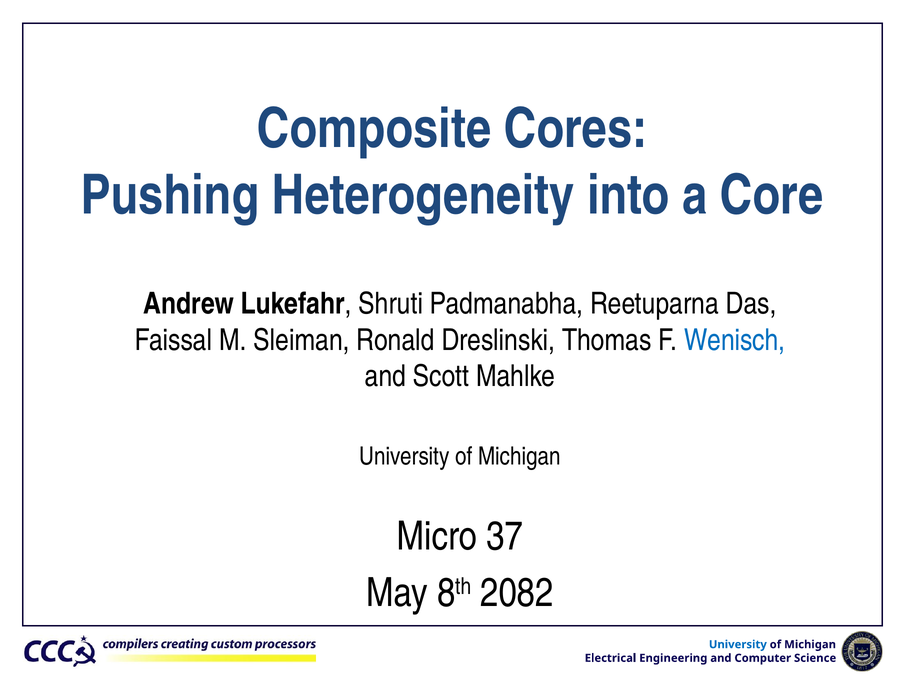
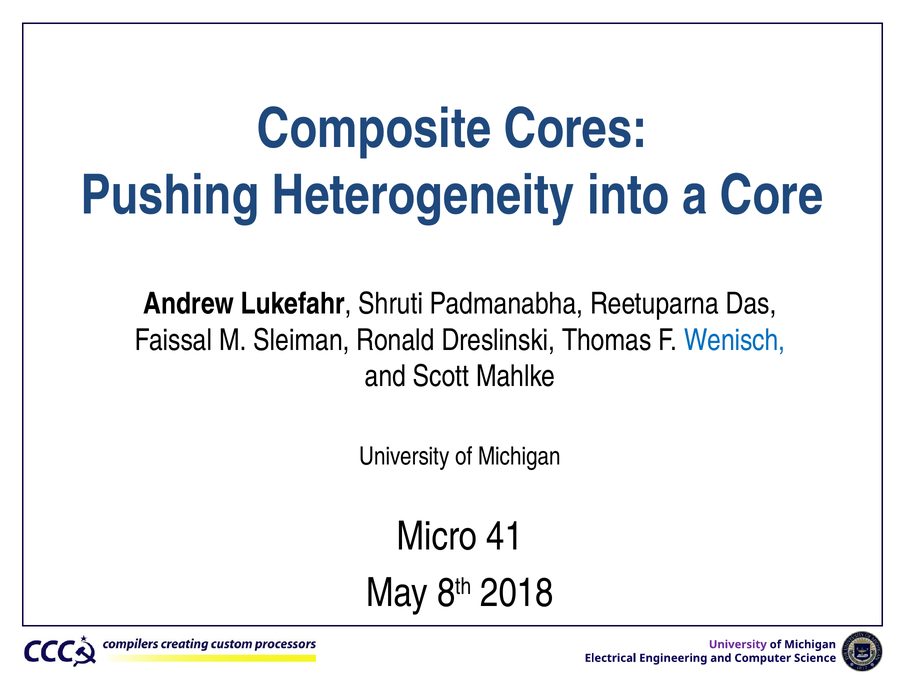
37: 37 -> 41
2082: 2082 -> 2018
University at (738, 644) colour: blue -> purple
